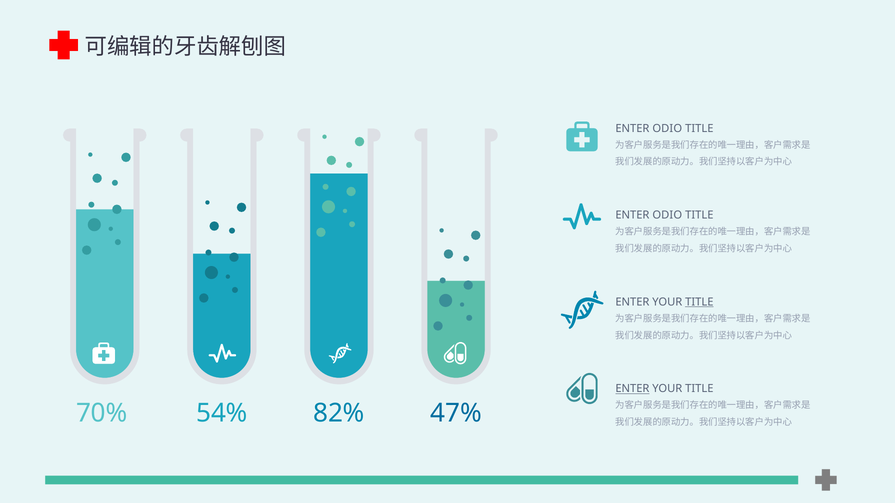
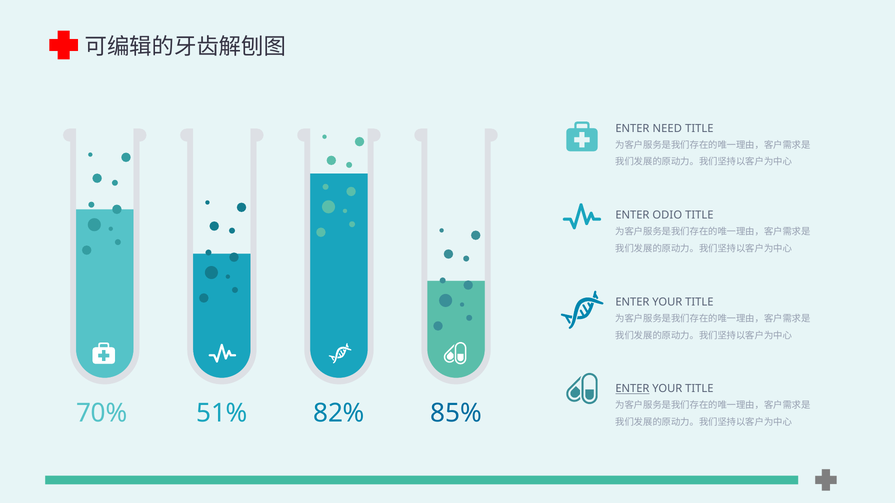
ODIO at (667, 128): ODIO -> NEED
TITLE at (699, 302) underline: present -> none
54%: 54% -> 51%
47%: 47% -> 85%
